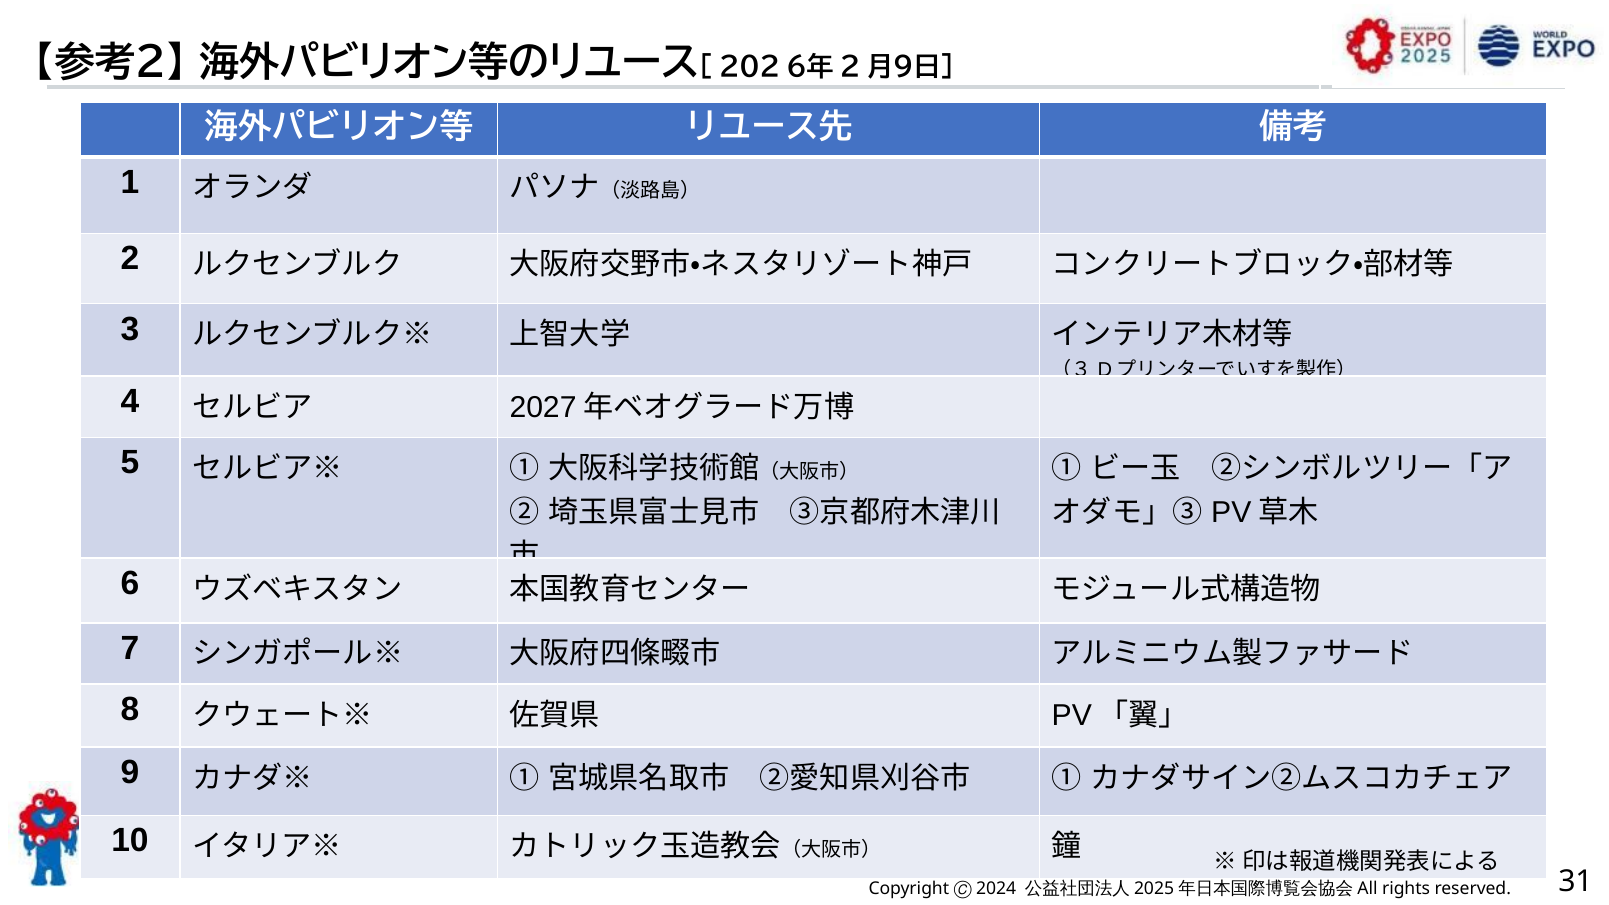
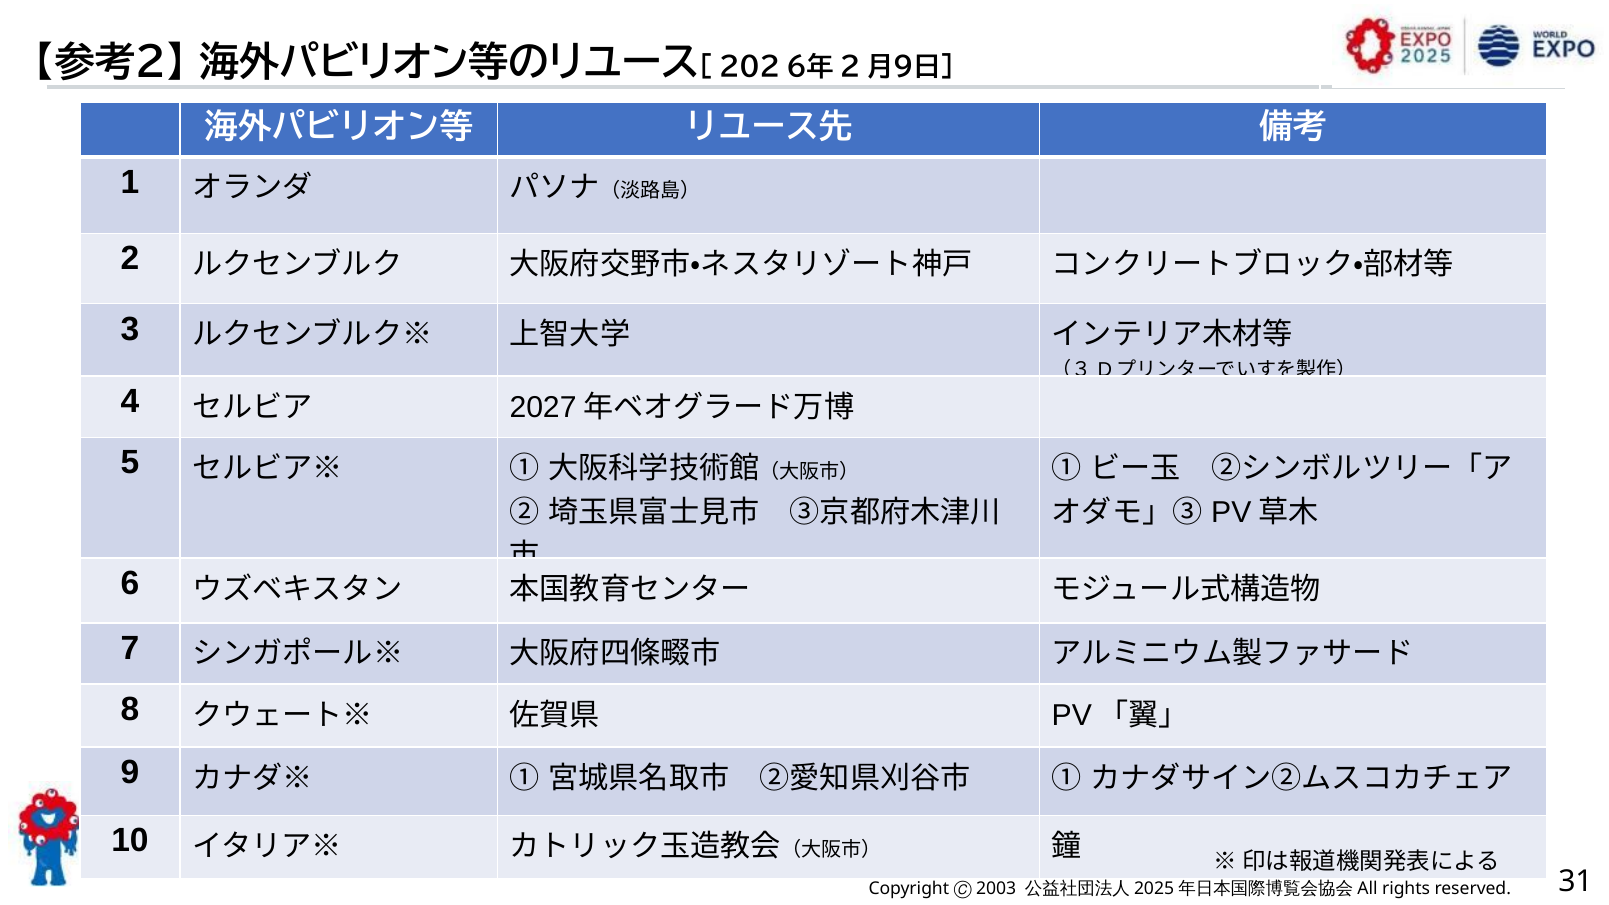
2024: 2024 -> 2003
